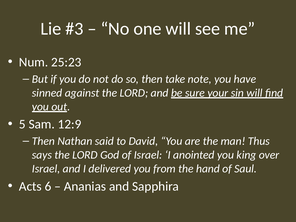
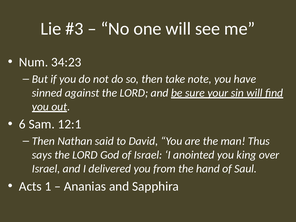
25:23: 25:23 -> 34:23
5: 5 -> 6
12:9: 12:9 -> 12:1
6: 6 -> 1
